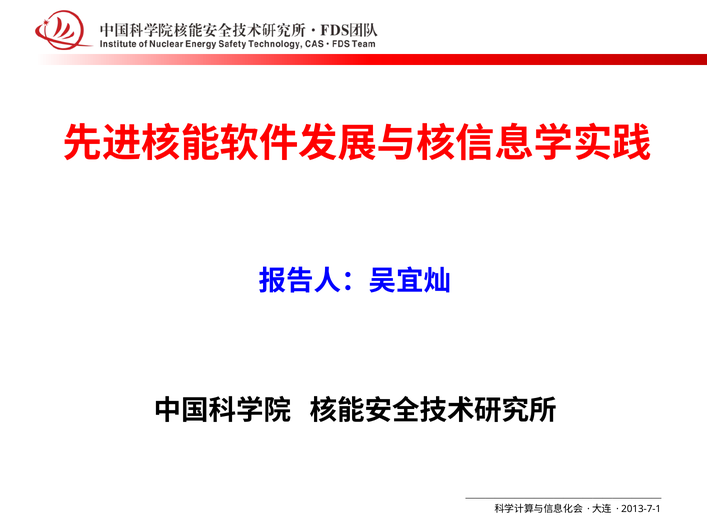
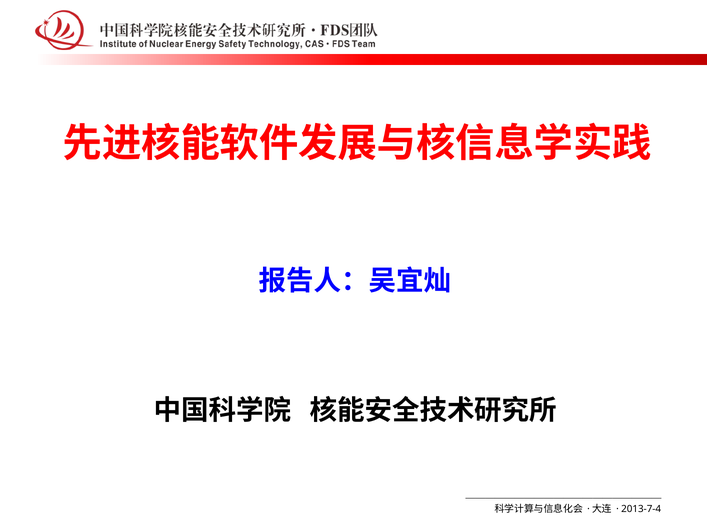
2013-7-1: 2013-7-1 -> 2013-7-4
